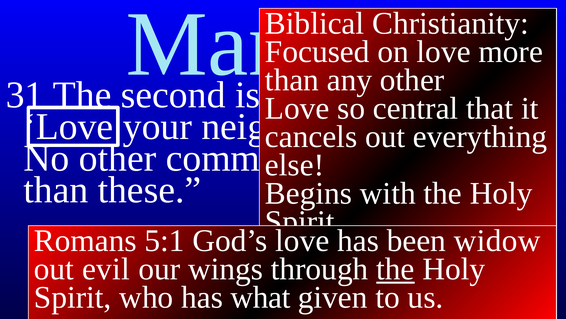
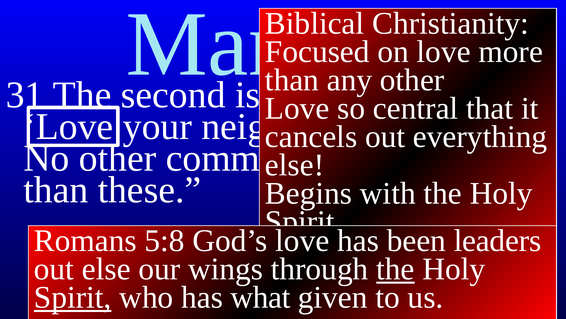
5:1: 5:1 -> 5:8
widow: widow -> leaders
out evil: evil -> else
Spirit at (73, 297) underline: none -> present
